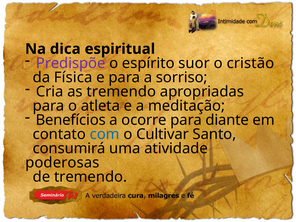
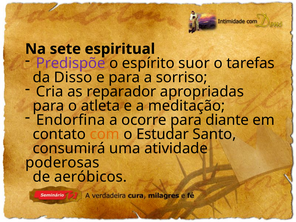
dica: dica -> sete
cristão: cristão -> tarefas
Física: Física -> Disso
as tremendo: tremendo -> reparador
Benefícios: Benefícios -> Endorfina
com colour: blue -> orange
Cultivar: Cultivar -> Estudar
de tremendo: tremendo -> aeróbicos
